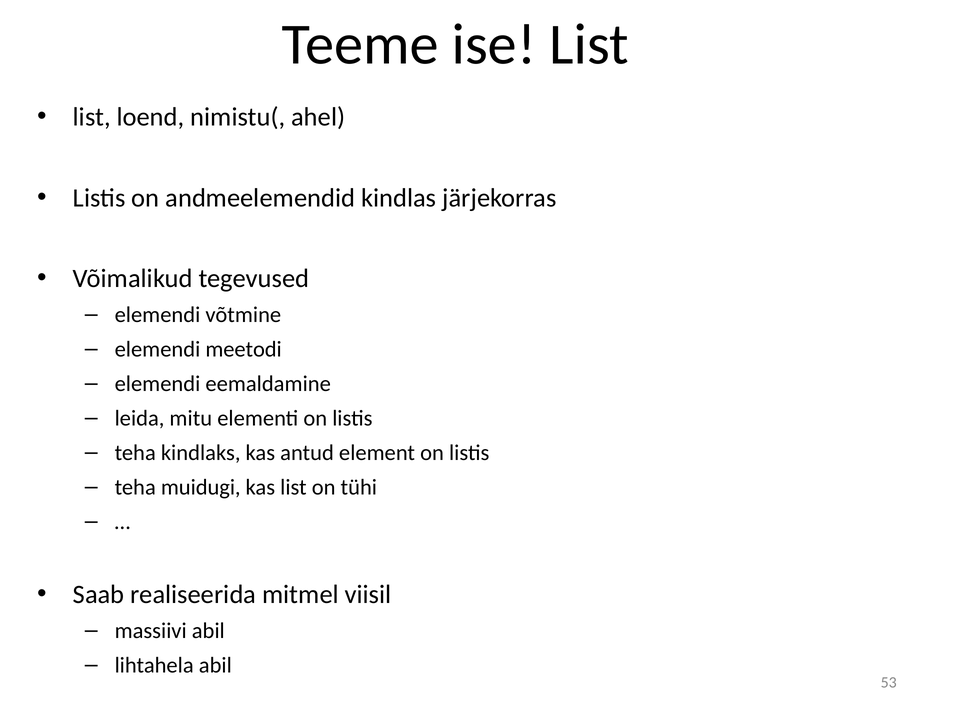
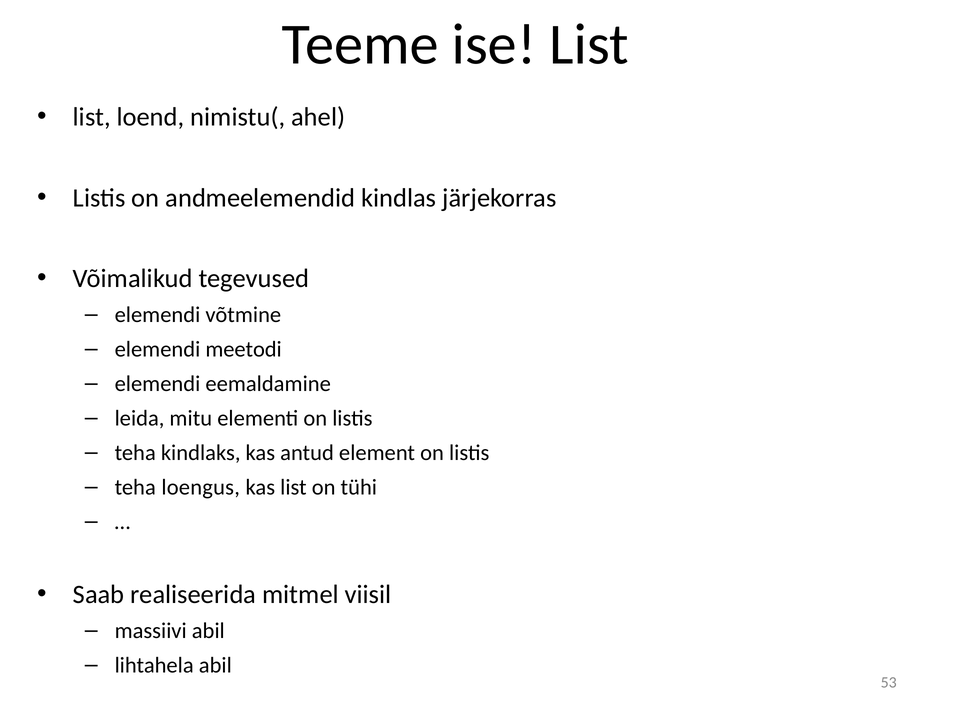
muidugi: muidugi -> loengus
